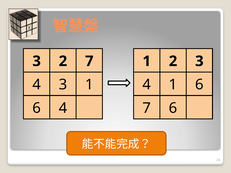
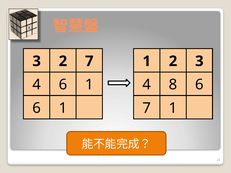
4 3: 3 -> 6
1 at (173, 85): 1 -> 8
4 at (63, 108): 4 -> 1
7 6: 6 -> 1
